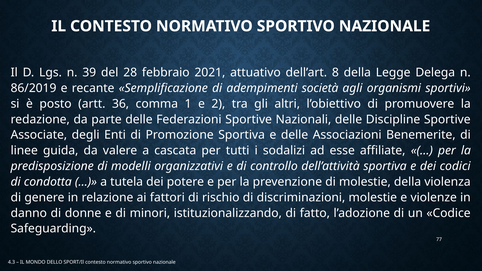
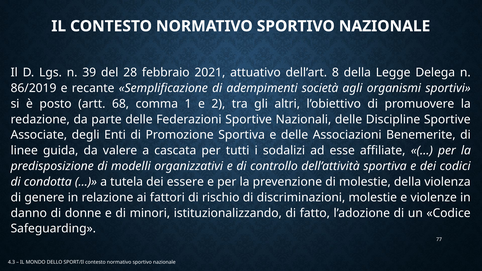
36: 36 -> 68
potere: potere -> essere
